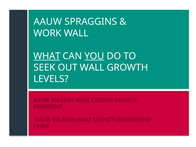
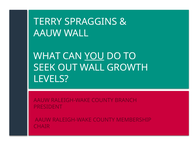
AAUW at (48, 22): AAUW -> TERRY
WORK at (48, 33): WORK -> AAUW
WHAT underline: present -> none
